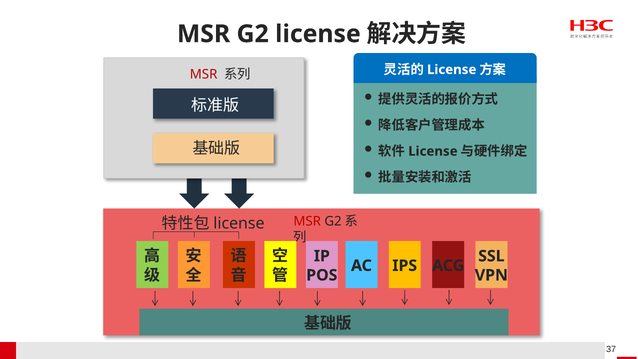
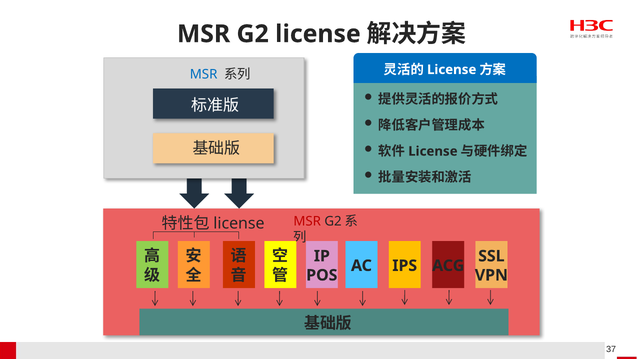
MSR at (204, 74) colour: red -> blue
